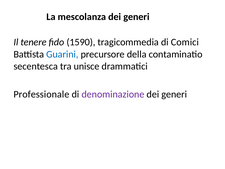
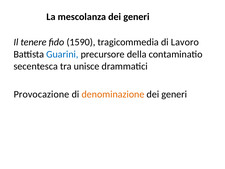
Comici: Comici -> Lavoro
Professionale: Professionale -> Provocazione
denominazione colour: purple -> orange
